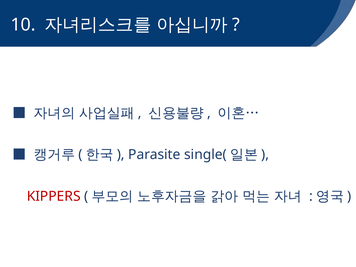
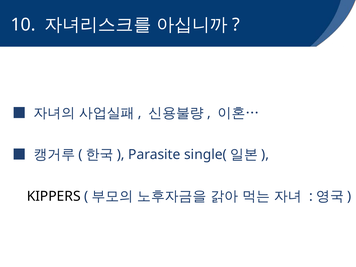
KIPPERS colour: red -> black
